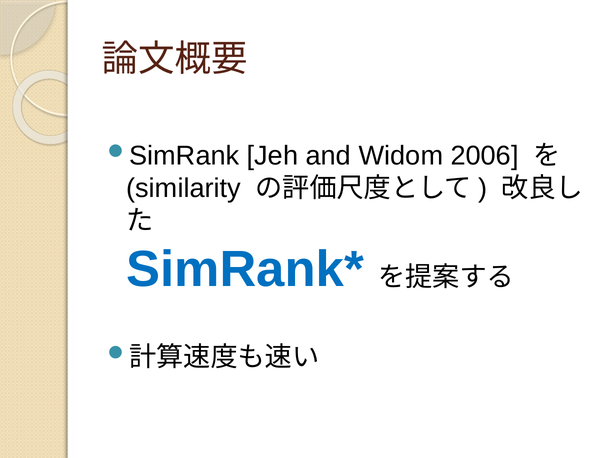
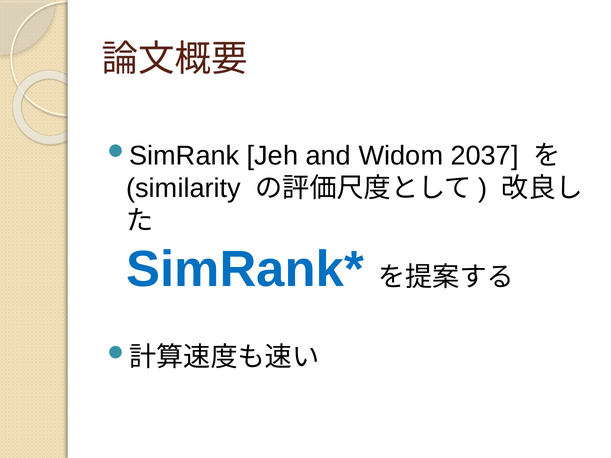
2006: 2006 -> 2037
